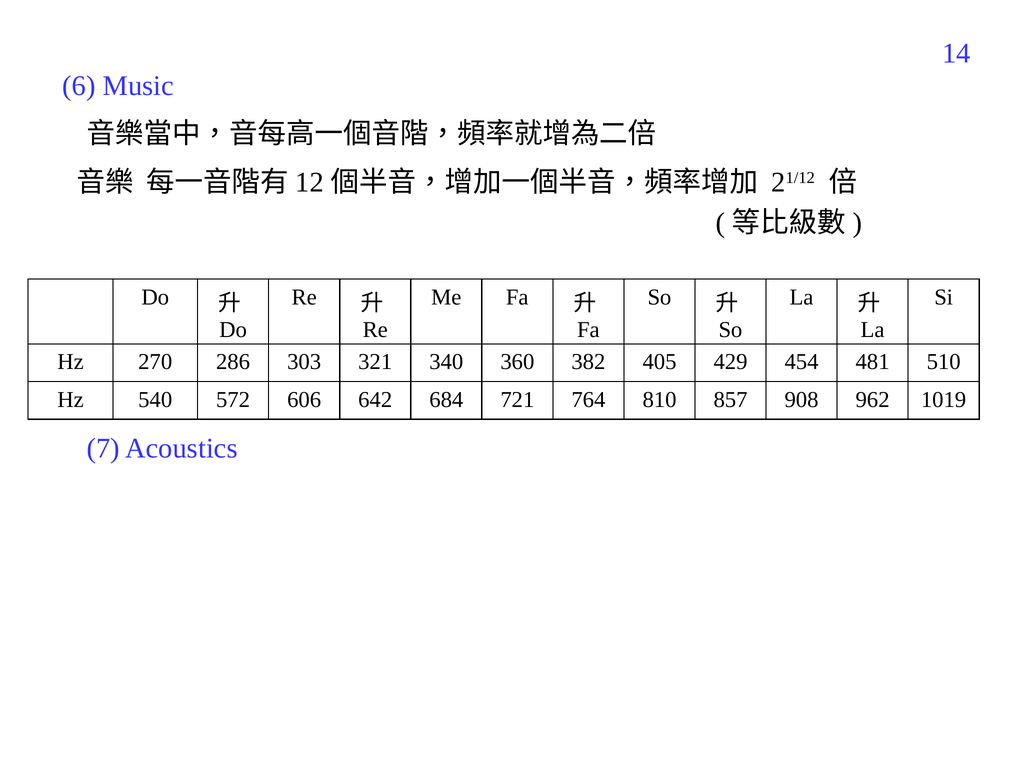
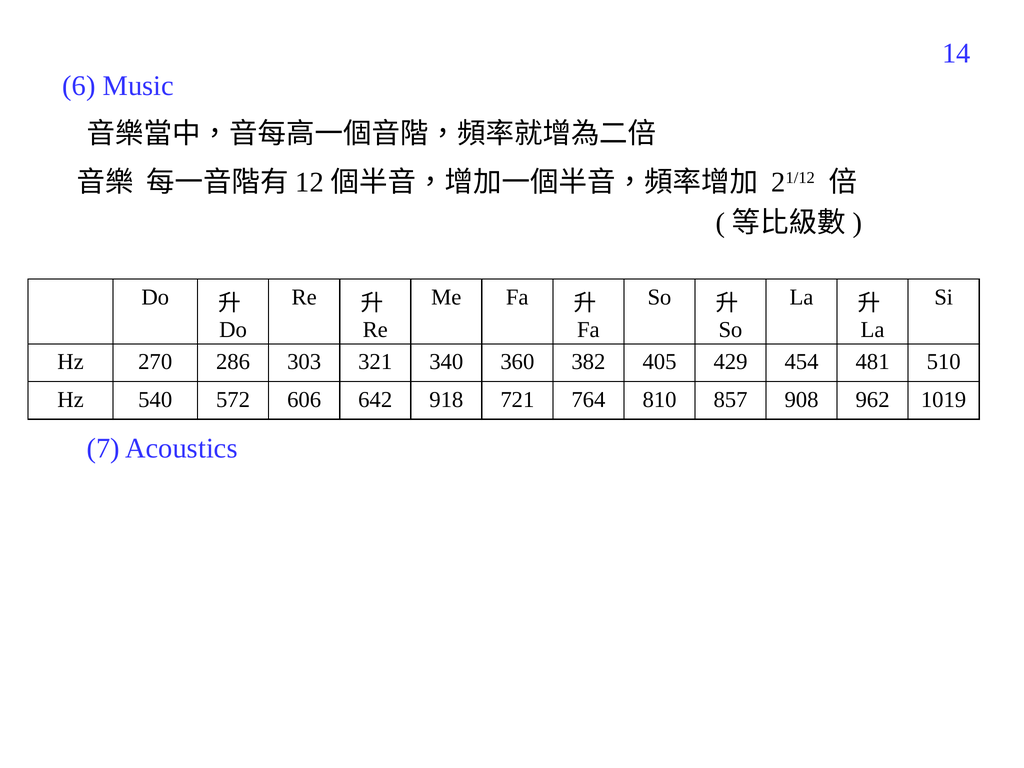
684: 684 -> 918
